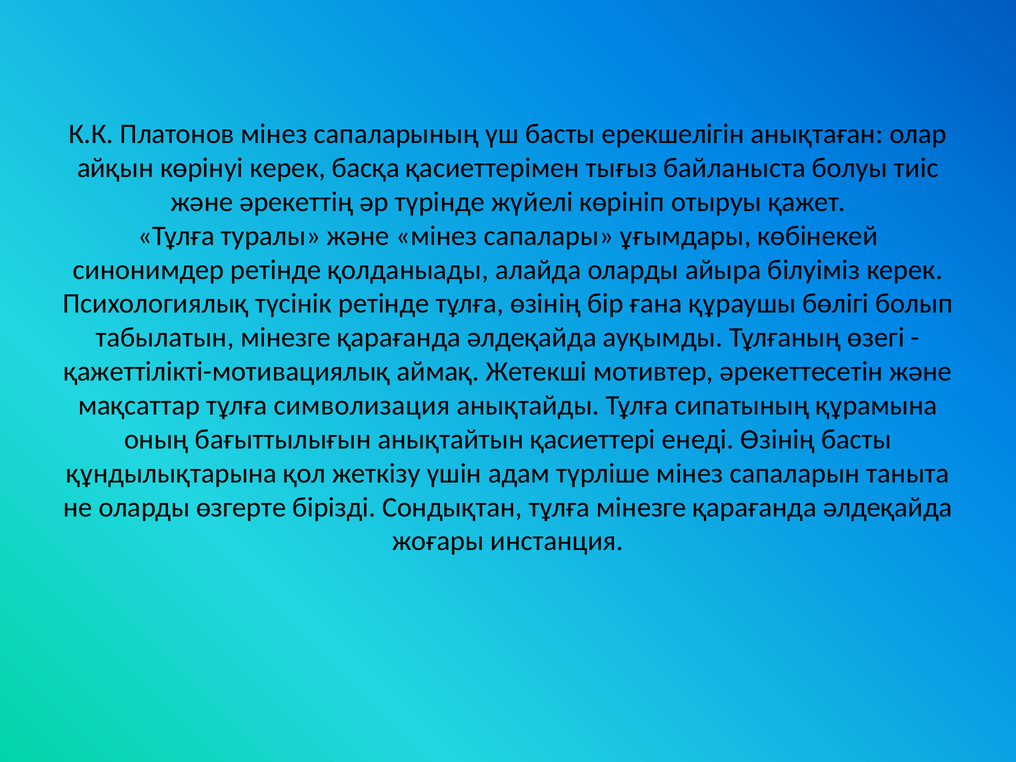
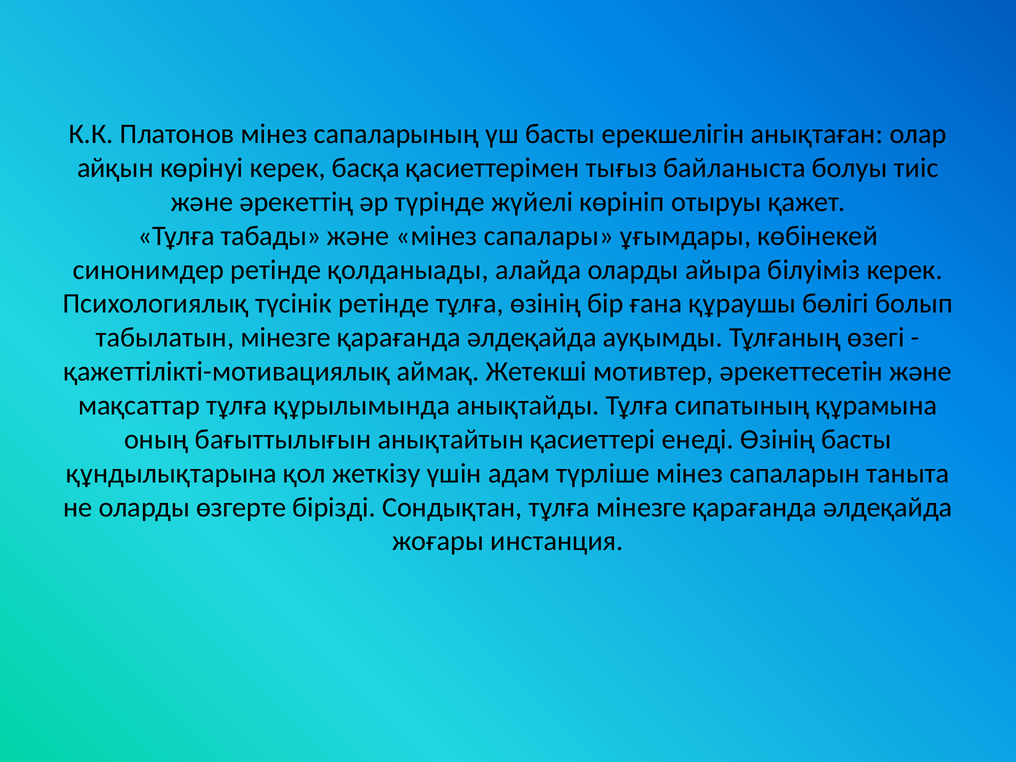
туралы: туралы -> табады
символизация: символизация -> құрылымында
